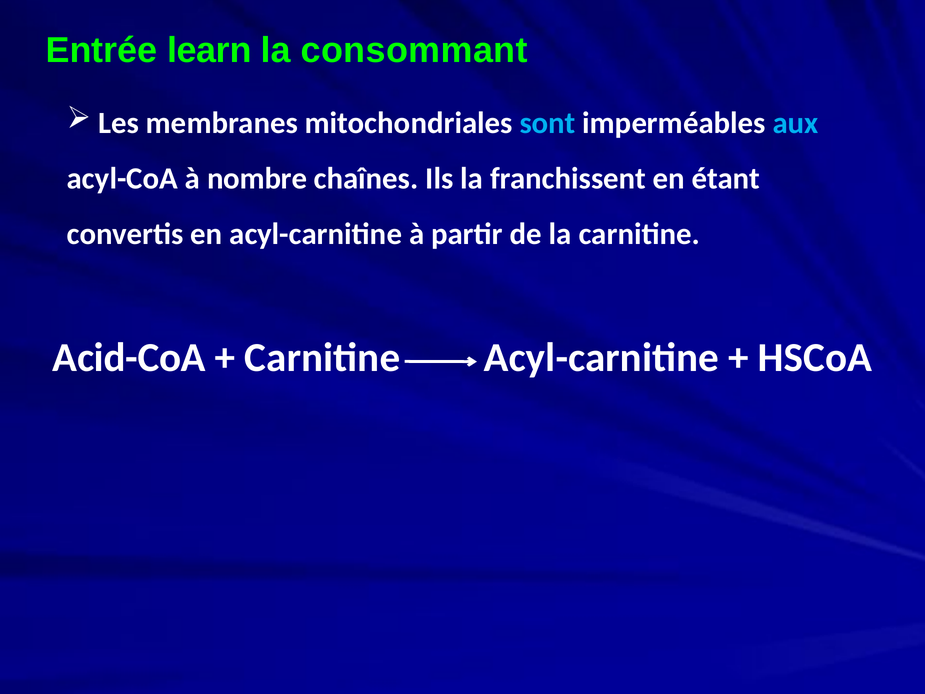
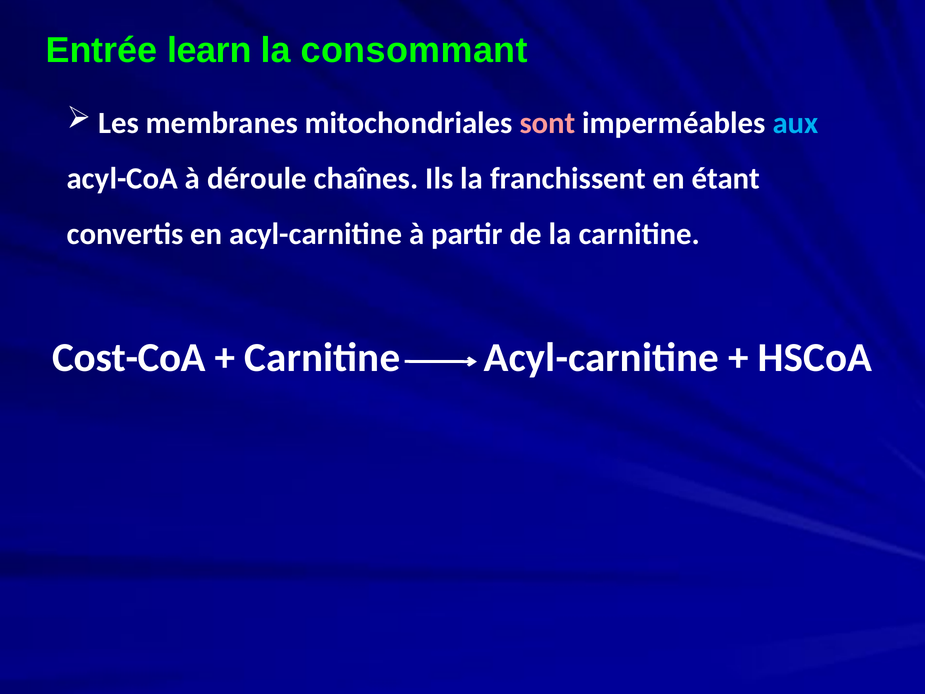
sont colour: light blue -> pink
nombre: nombre -> déroule
Acid-CoA: Acid-CoA -> Cost-CoA
